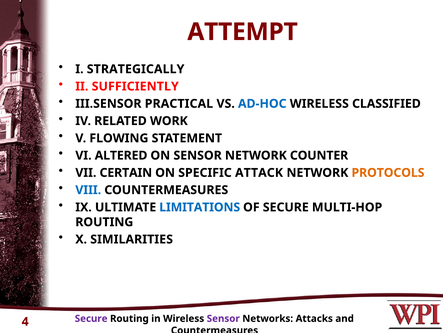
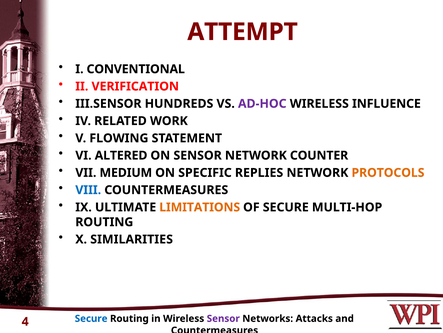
STRATEGICALLY: STRATEGICALLY -> CONVENTIONAL
SUFFICIENTLY: SUFFICIENTLY -> VERIFICATION
PRACTICAL: PRACTICAL -> HUNDREDS
AD-HOC colour: blue -> purple
CLASSIFIED: CLASSIFIED -> INFLUENCE
CERTAIN: CERTAIN -> MEDIUM
ATTACK: ATTACK -> REPLIES
LIMITATIONS colour: blue -> orange
Secure at (91, 318) colour: purple -> blue
